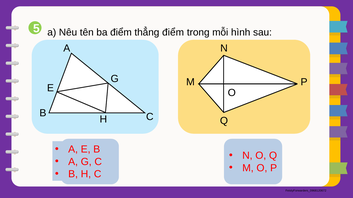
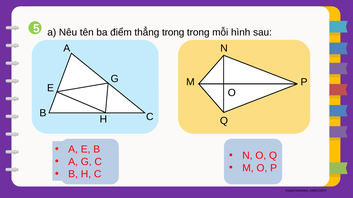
thẳng điểm: điểm -> trong
